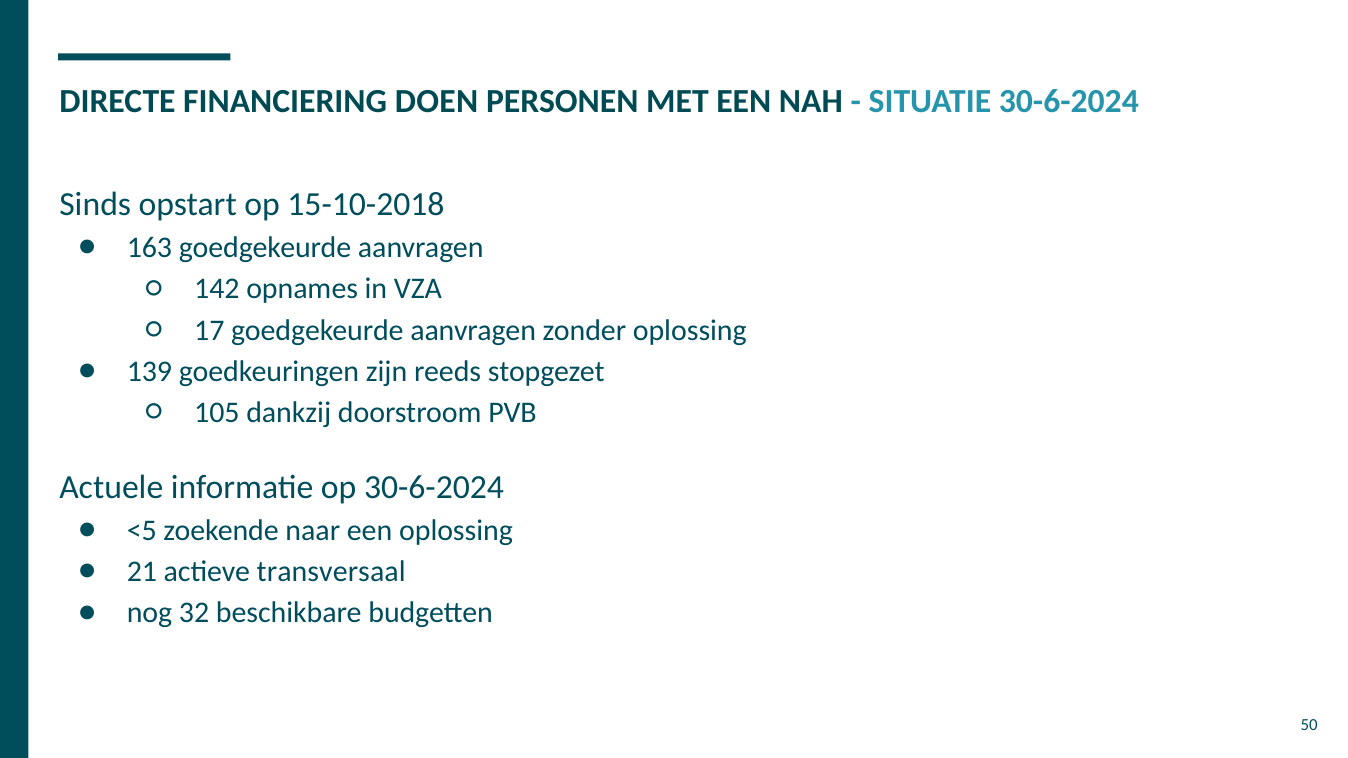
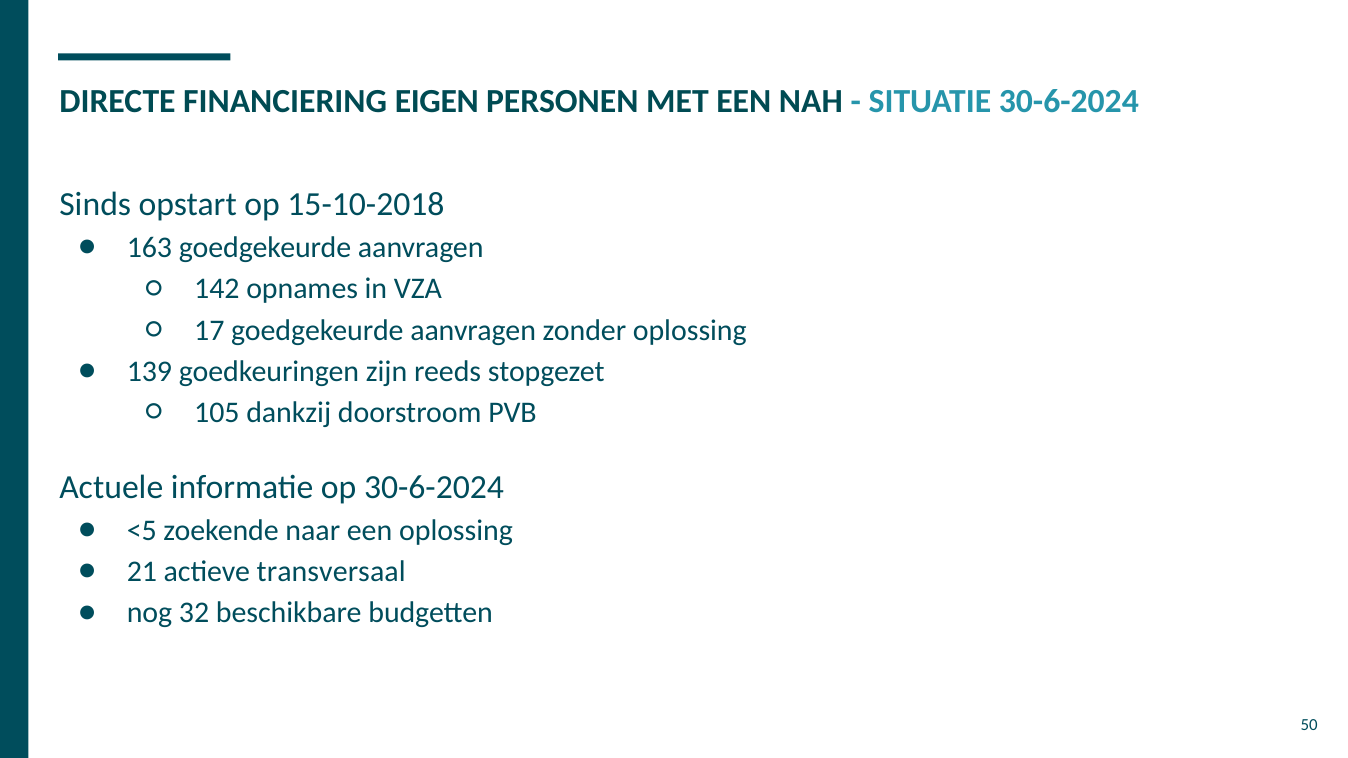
DOEN: DOEN -> EIGEN
